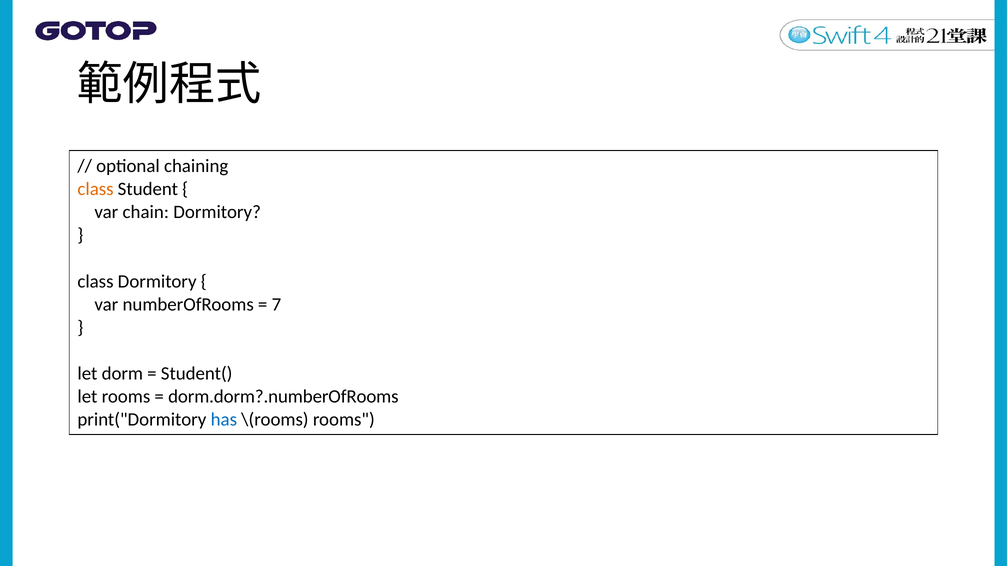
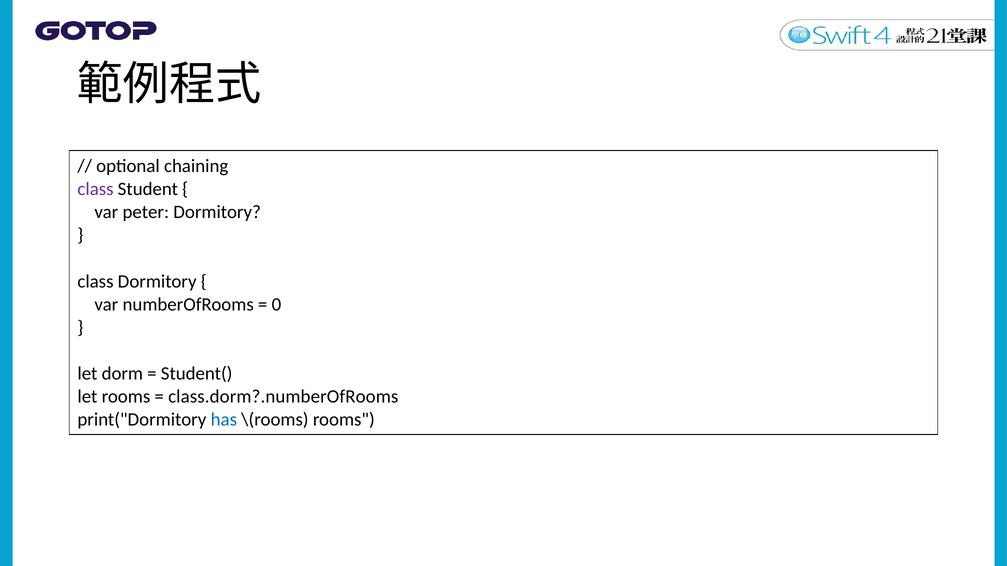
class at (96, 189) colour: orange -> purple
chain: chain -> peter
7: 7 -> 0
dorm.dorm?.numberOfRooms: dorm.dorm?.numberOfRooms -> class.dorm?.numberOfRooms
